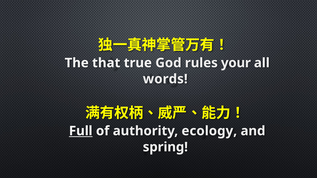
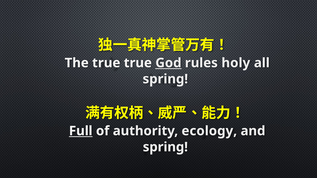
The that: that -> true
God underline: none -> present
your: your -> holy
words at (165, 79): words -> spring
